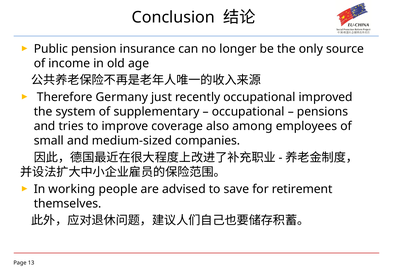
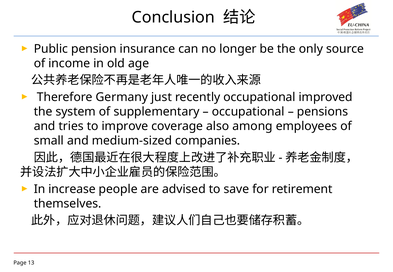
working: working -> increase
